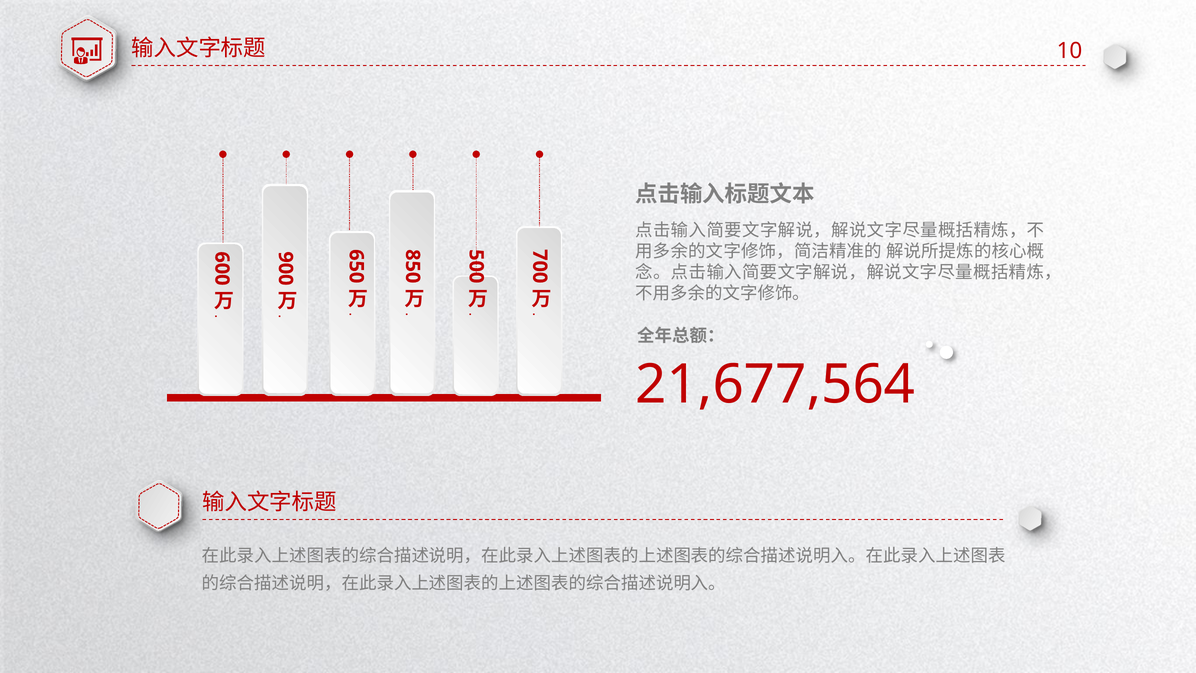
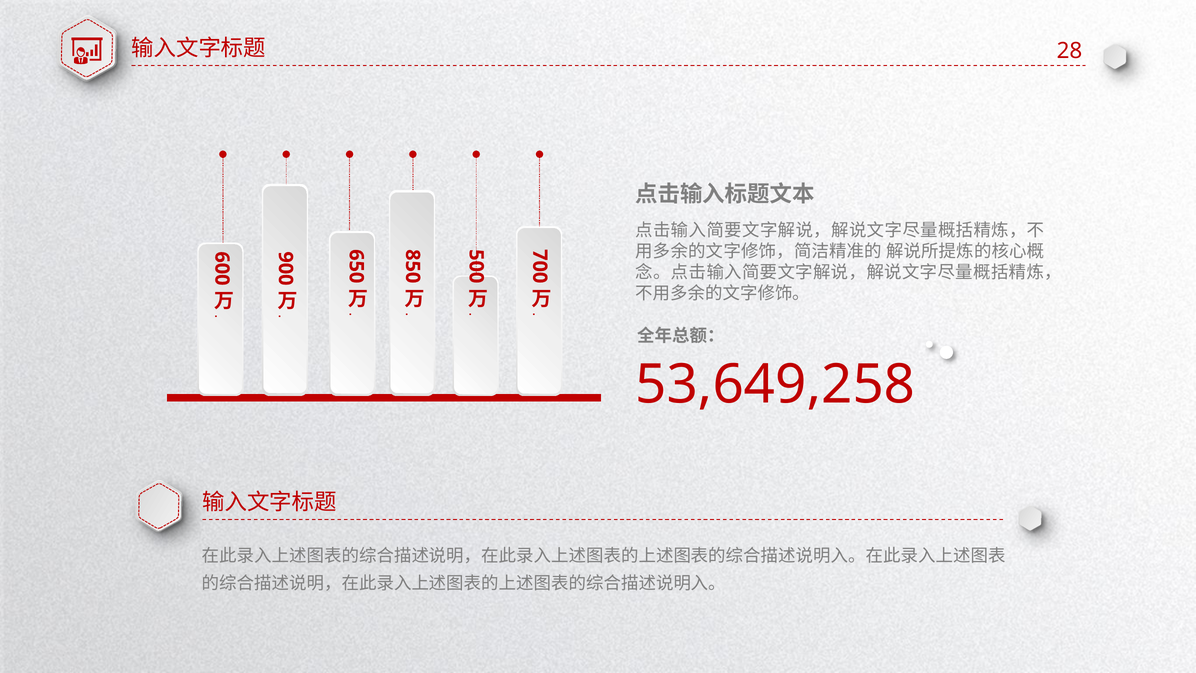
10: 10 -> 28
21,677,564: 21,677,564 -> 53,649,258
